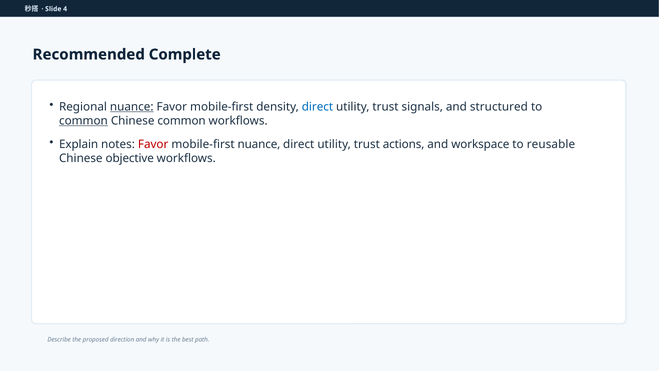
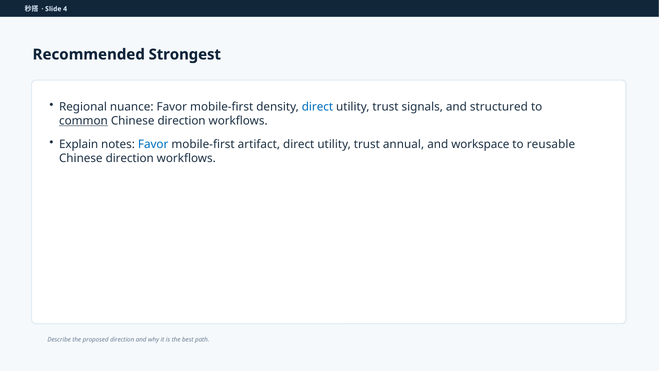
Complete: Complete -> Strongest
nuance at (132, 107) underline: present -> none
common at (182, 121): common -> direction
Favor at (153, 144) colour: red -> blue
mobile-first nuance: nuance -> artifact
actions: actions -> annual
objective at (130, 158): objective -> direction
